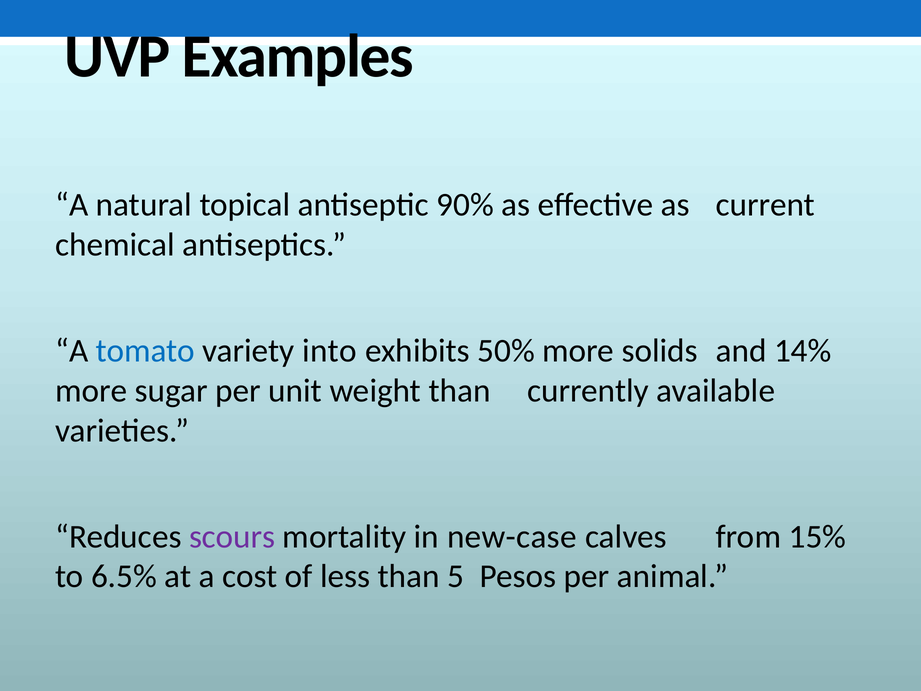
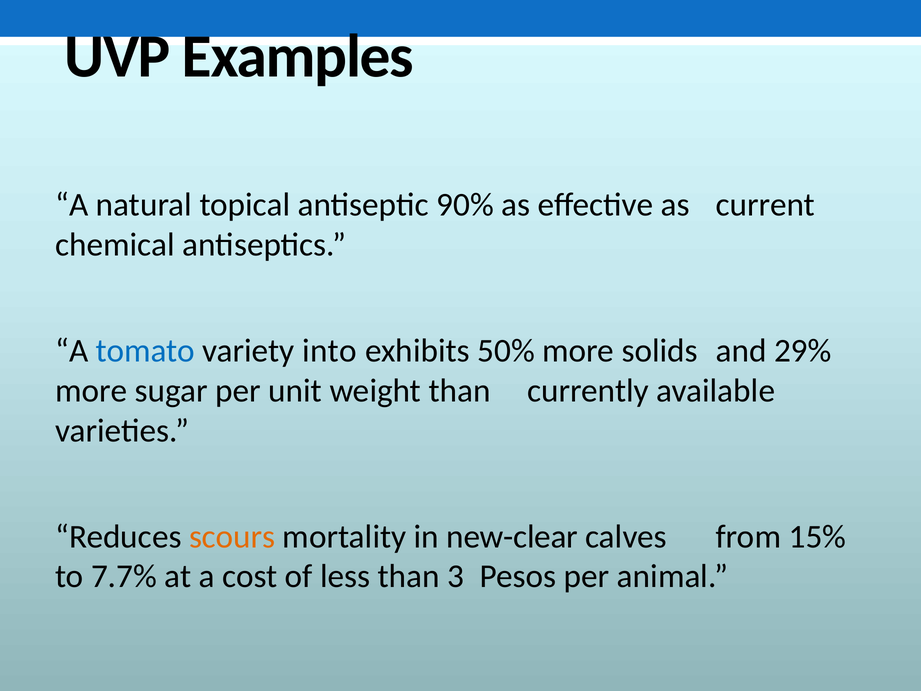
14%: 14% -> 29%
scours colour: purple -> orange
new-case: new-case -> new-clear
6.5%: 6.5% -> 7.7%
5: 5 -> 3
